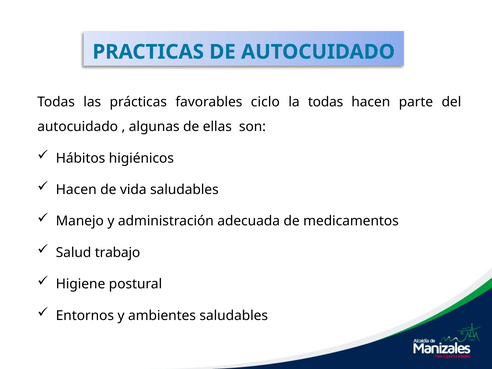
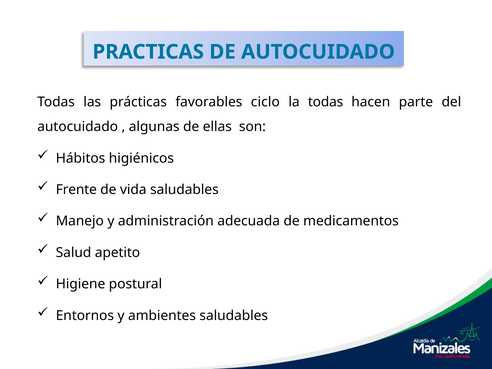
Hacen at (76, 190): Hacen -> Frente
trabajo: trabajo -> apetito
